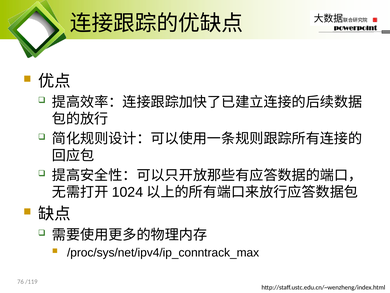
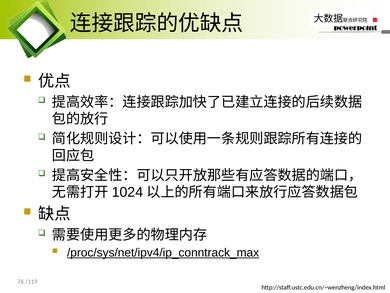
/proc/sys/net/ipv4/ip_conntrack_max underline: none -> present
